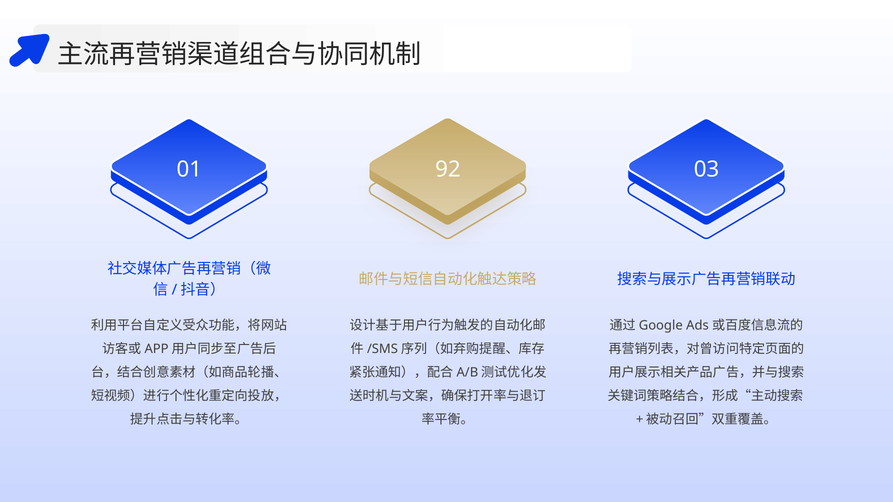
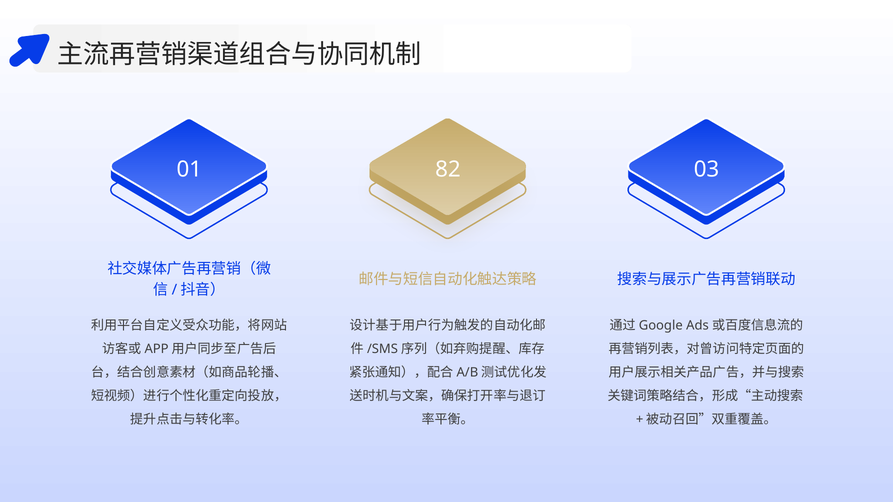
92: 92 -> 82
